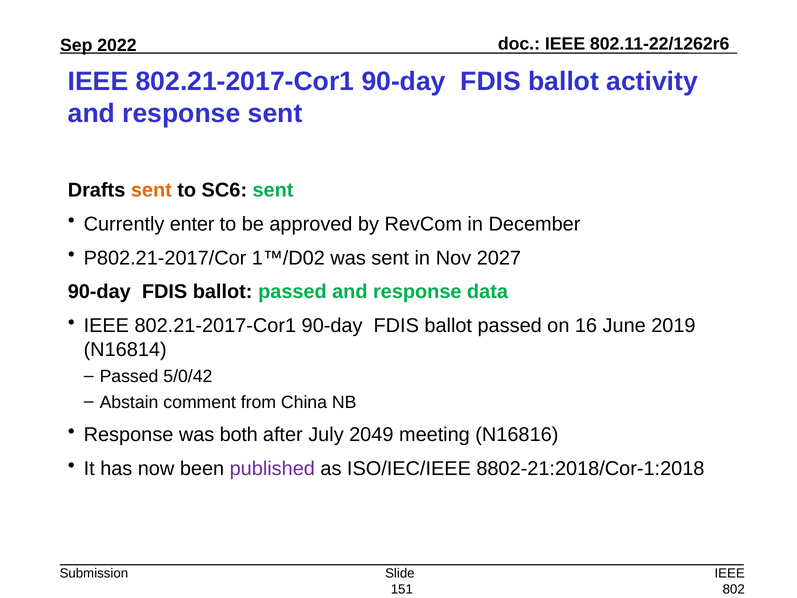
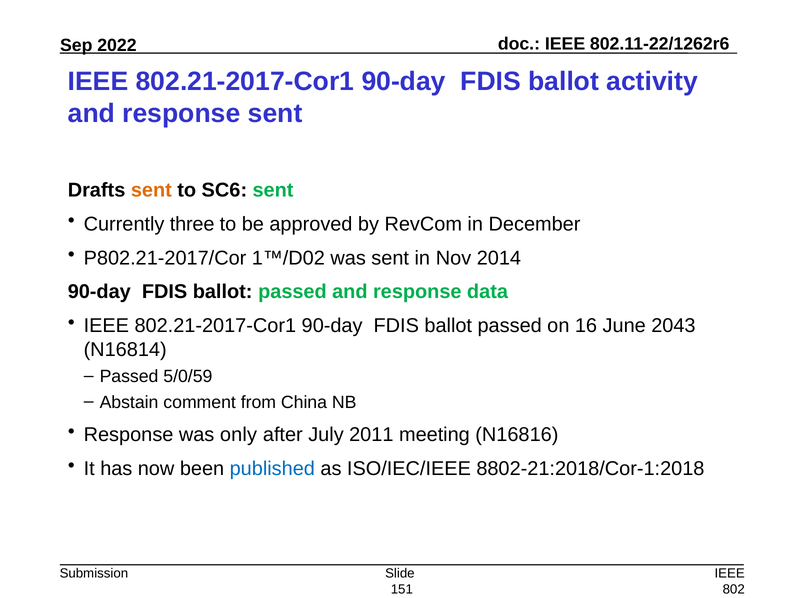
enter: enter -> three
2027: 2027 -> 2014
2019: 2019 -> 2043
5/0/42: 5/0/42 -> 5/0/59
both: both -> only
2049: 2049 -> 2011
published colour: purple -> blue
